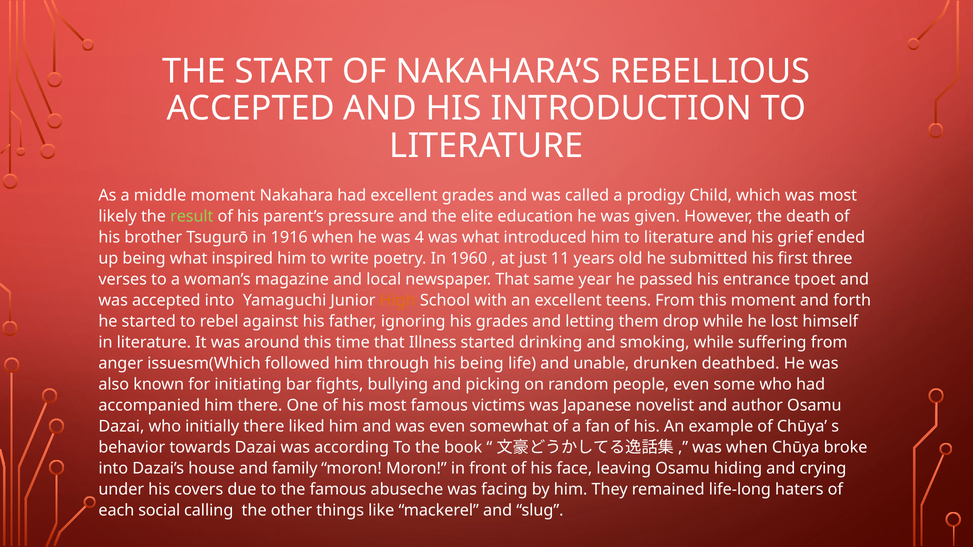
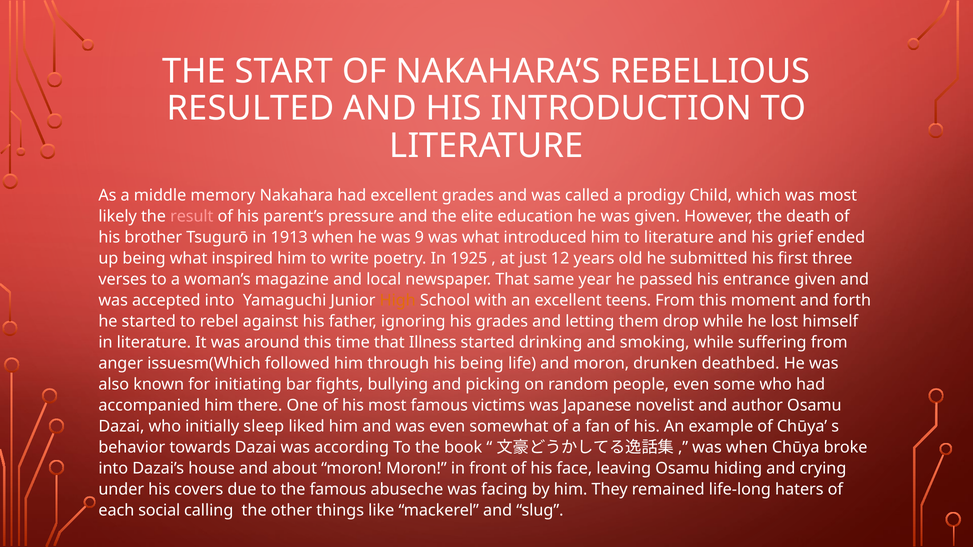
ACCEPTED at (251, 109): ACCEPTED -> RESULTED
middle moment: moment -> memory
result colour: light green -> pink
1916: 1916 -> 1913
4: 4 -> 9
1960: 1960 -> 1925
11: 11 -> 12
entrance tpoet: tpoet -> given
and unable: unable -> moron
initially there: there -> sleep
family: family -> about
